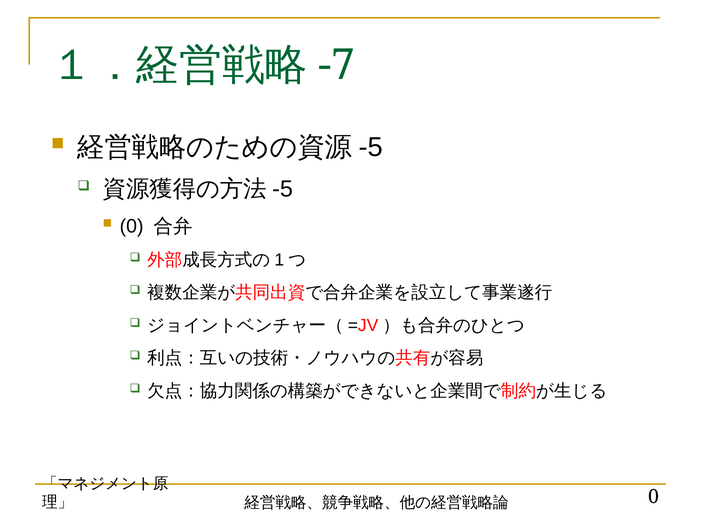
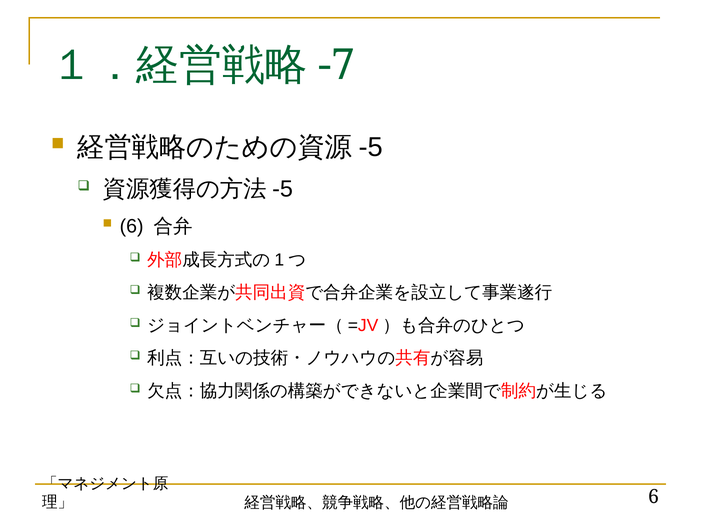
0 at (132, 226): 0 -> 6
0 at (654, 497): 0 -> 6
